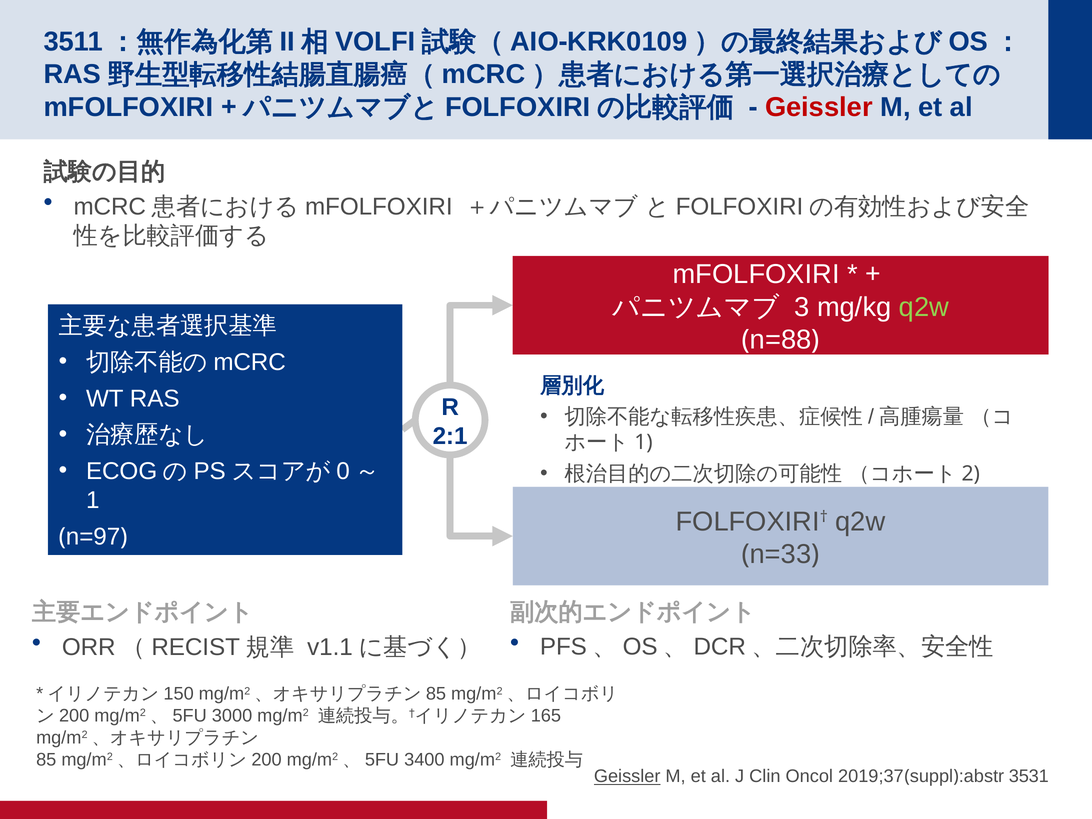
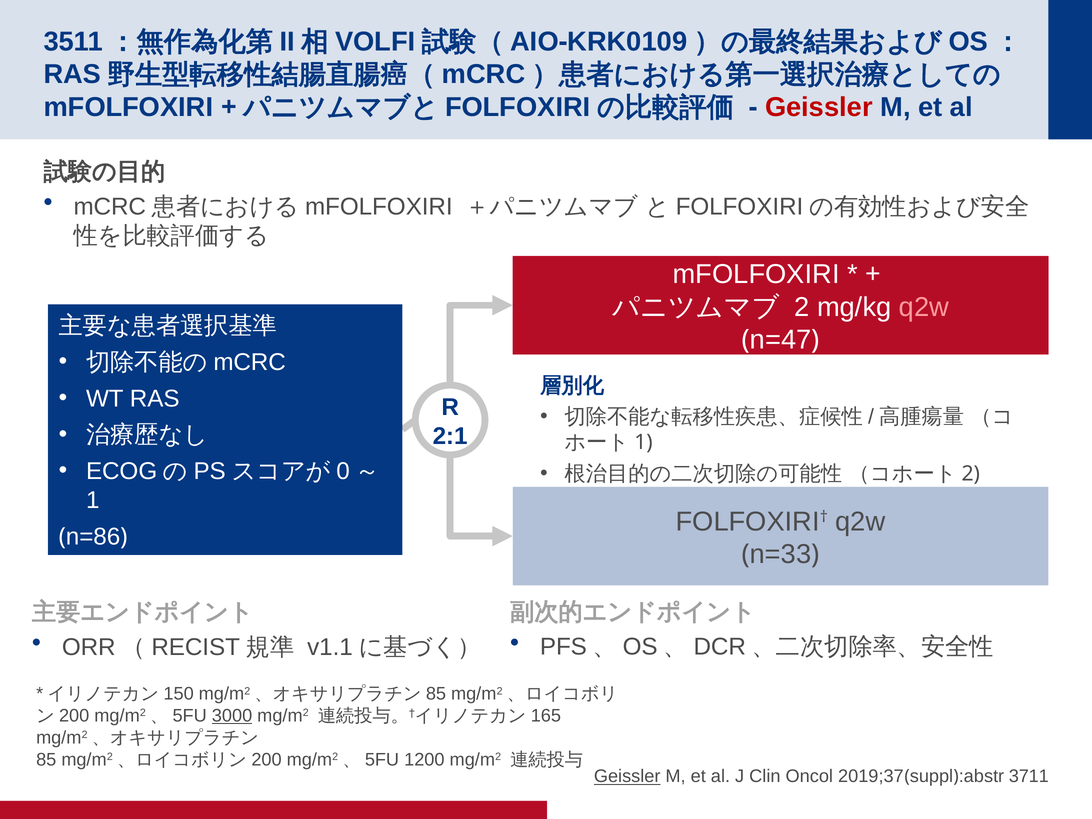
3: 3 -> 2
q2w at (924, 307) colour: light green -> pink
n=88: n=88 -> n=47
n=97: n=97 -> n=86
3000 underline: none -> present
3400: 3400 -> 1200
3531: 3531 -> 3711
